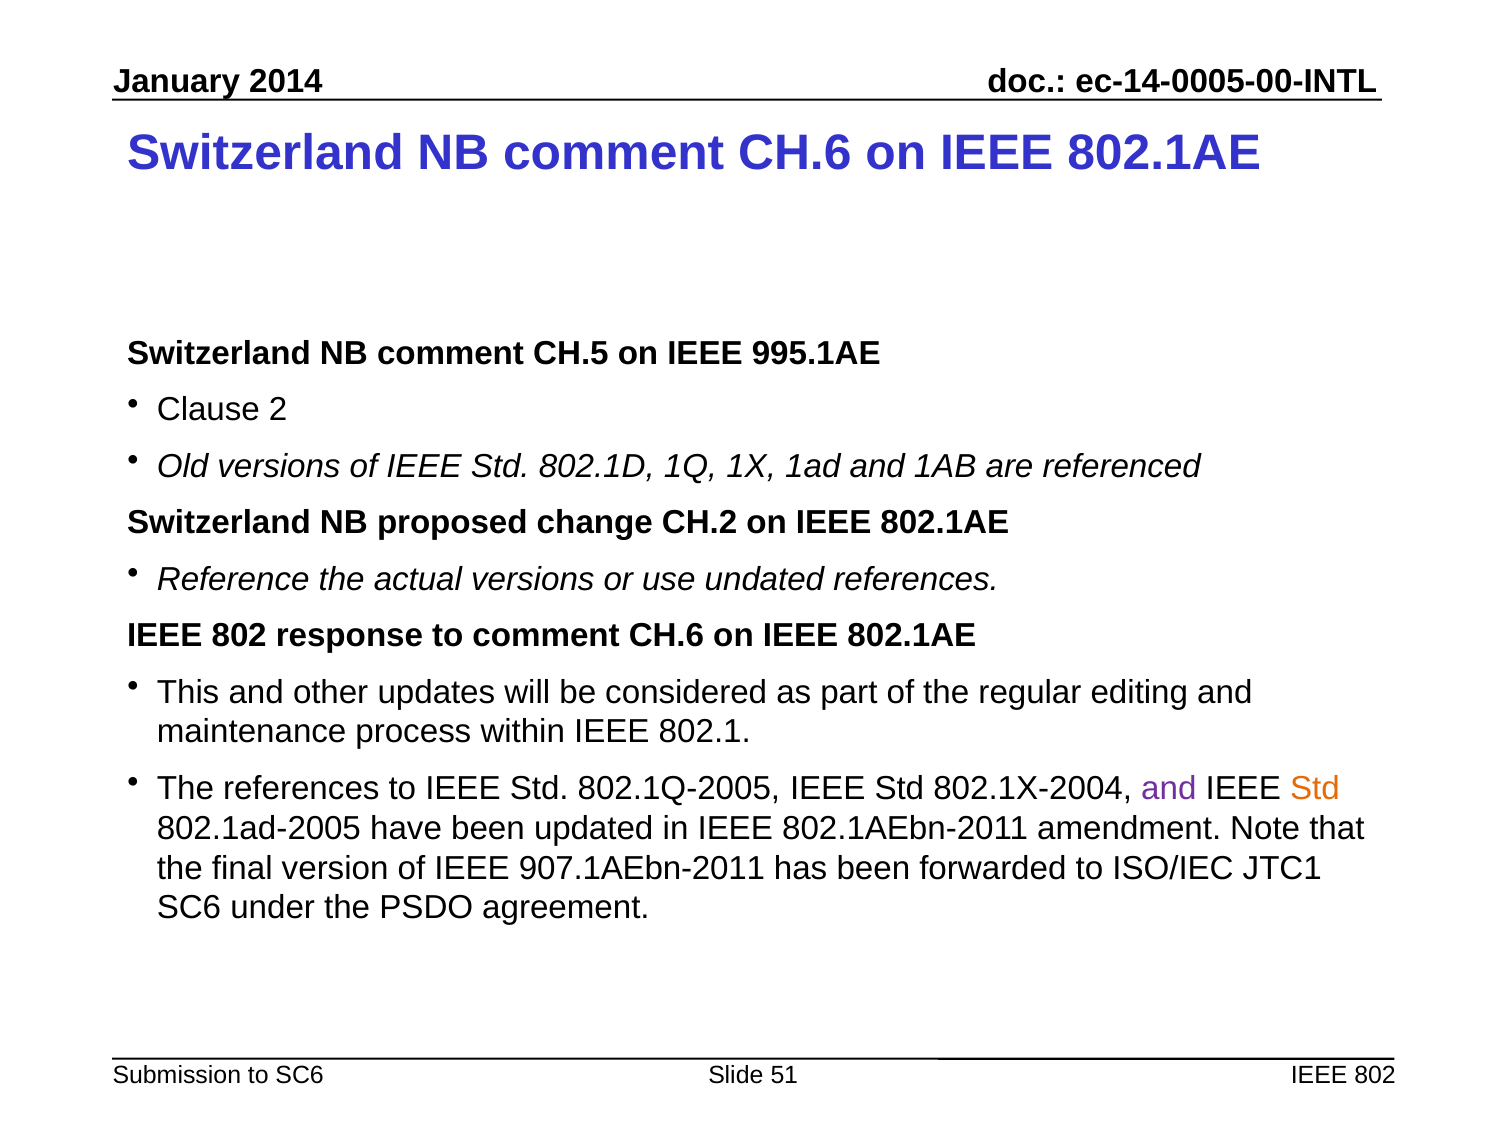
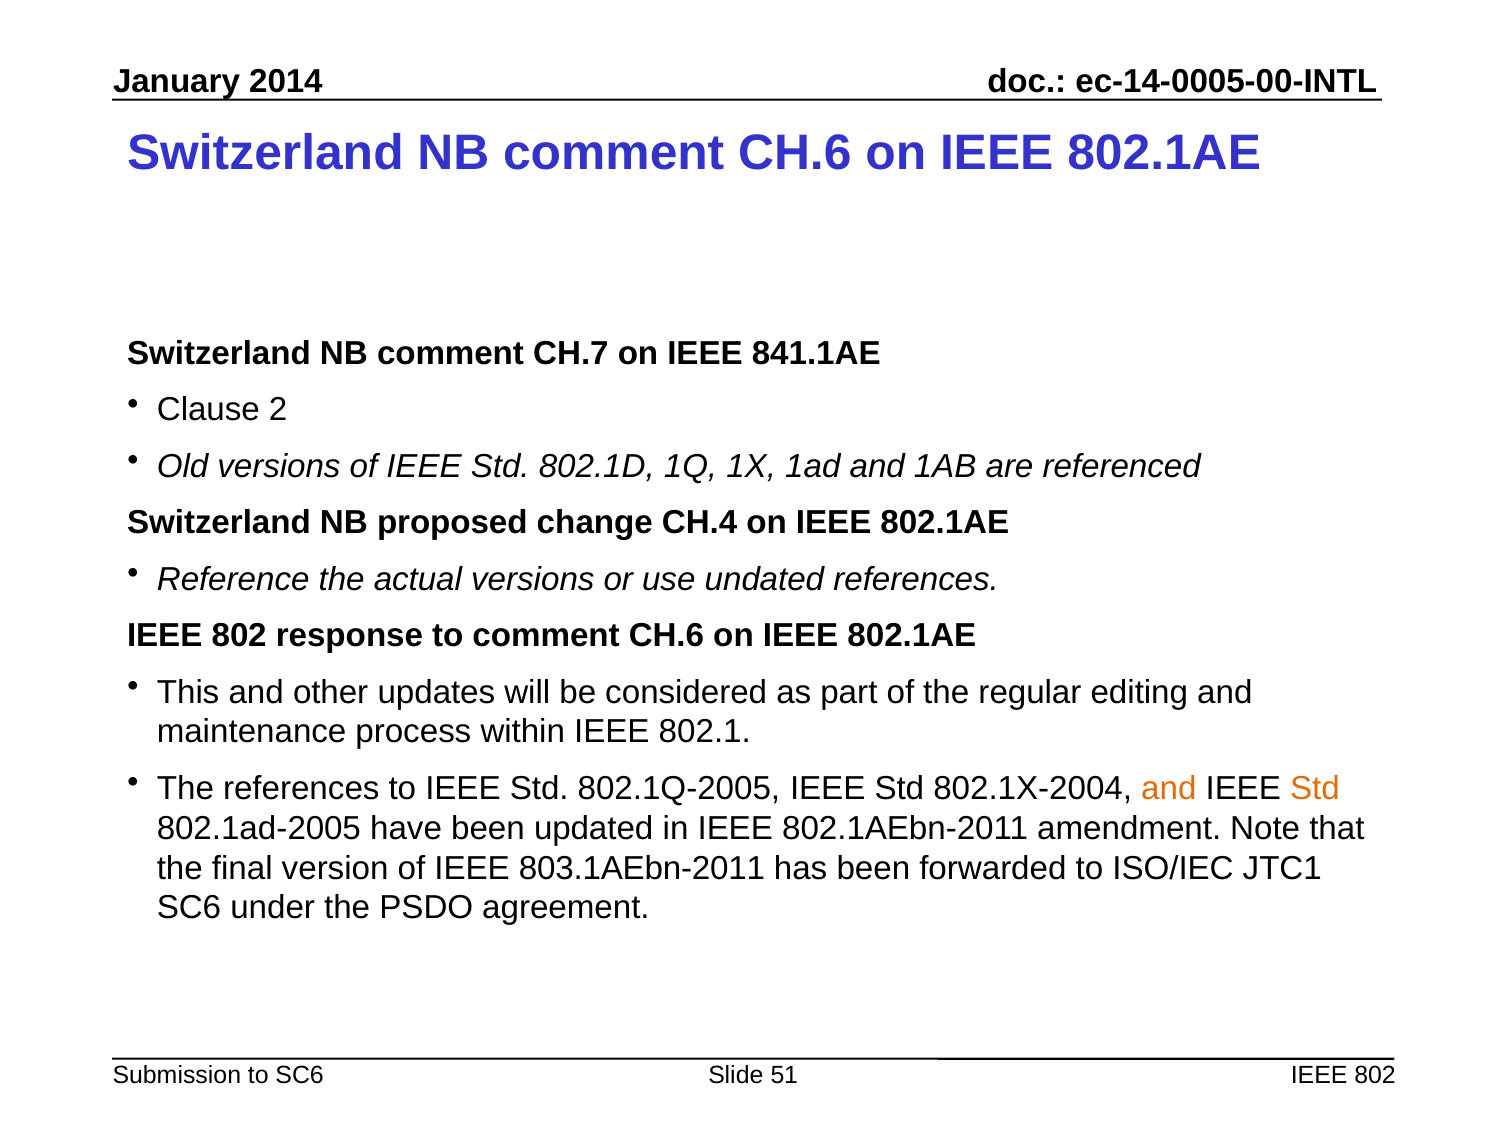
CH.5: CH.5 -> CH.7
995.1AE: 995.1AE -> 841.1AE
CH.2: CH.2 -> CH.4
and at (1169, 788) colour: purple -> orange
907.1AEbn-2011: 907.1AEbn-2011 -> 803.1AEbn-2011
